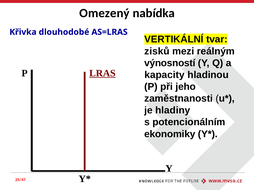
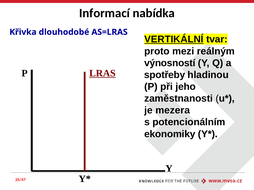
Omezený: Omezený -> Informací
VERTIKÁLNÍ underline: none -> present
zisků: zisků -> proto
kapacity: kapacity -> spotřeby
hladiny: hladiny -> mezera
